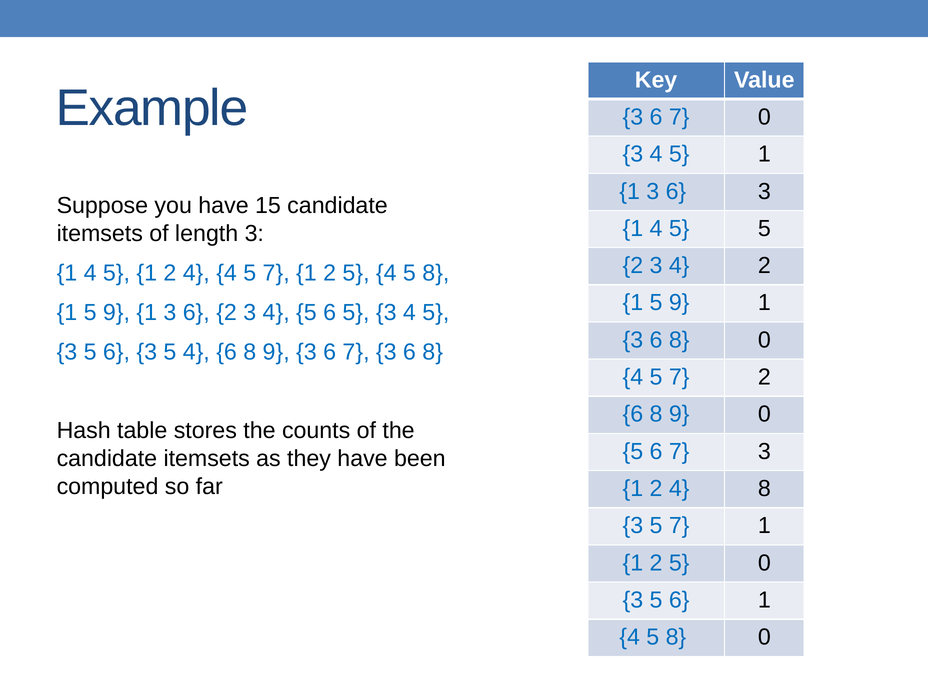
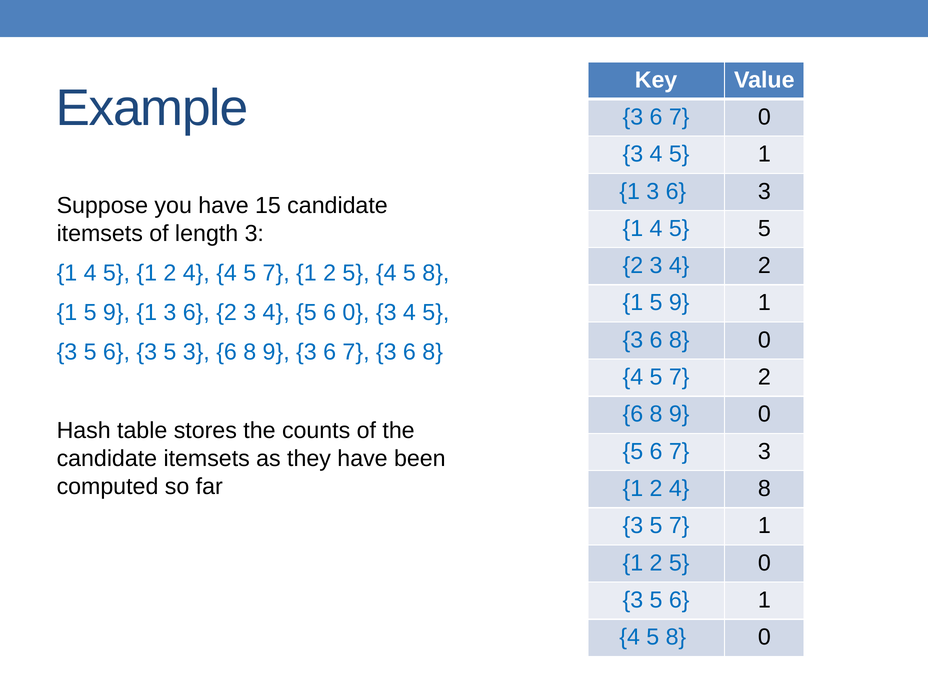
6 5: 5 -> 0
3 5 4: 4 -> 3
